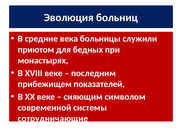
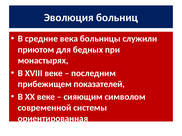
сотрудничающие: сотрудничающие -> ориентированная
